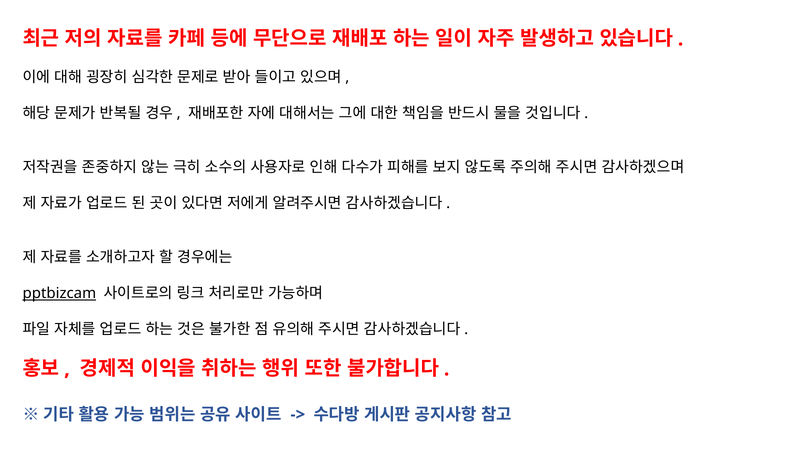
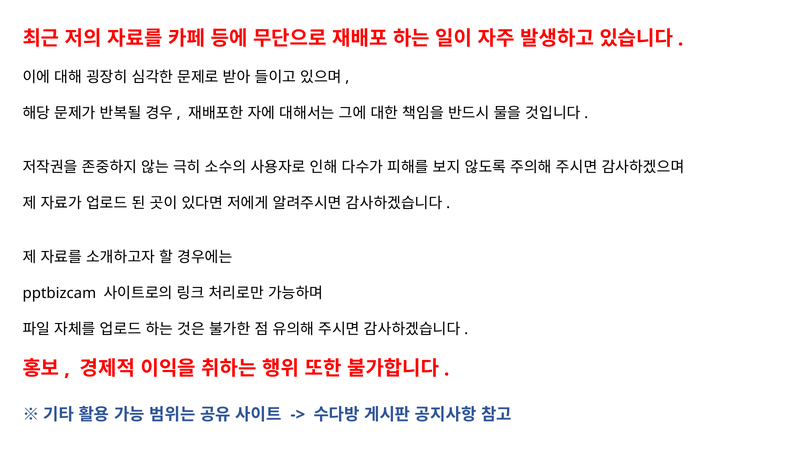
pptbizcam underline: present -> none
